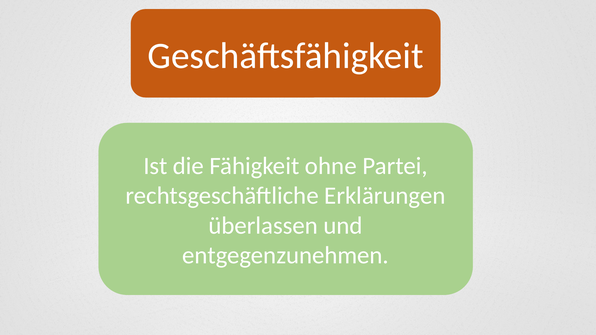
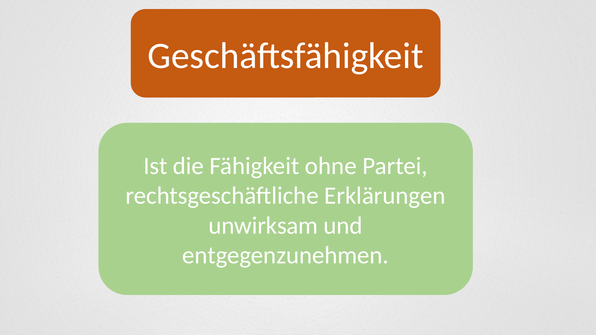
überlassen: überlassen -> unwirksam
